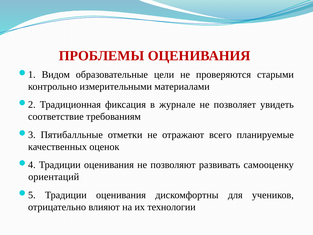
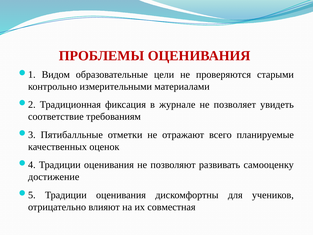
ориентаций: ориентаций -> достижение
технологии: технологии -> совместная
